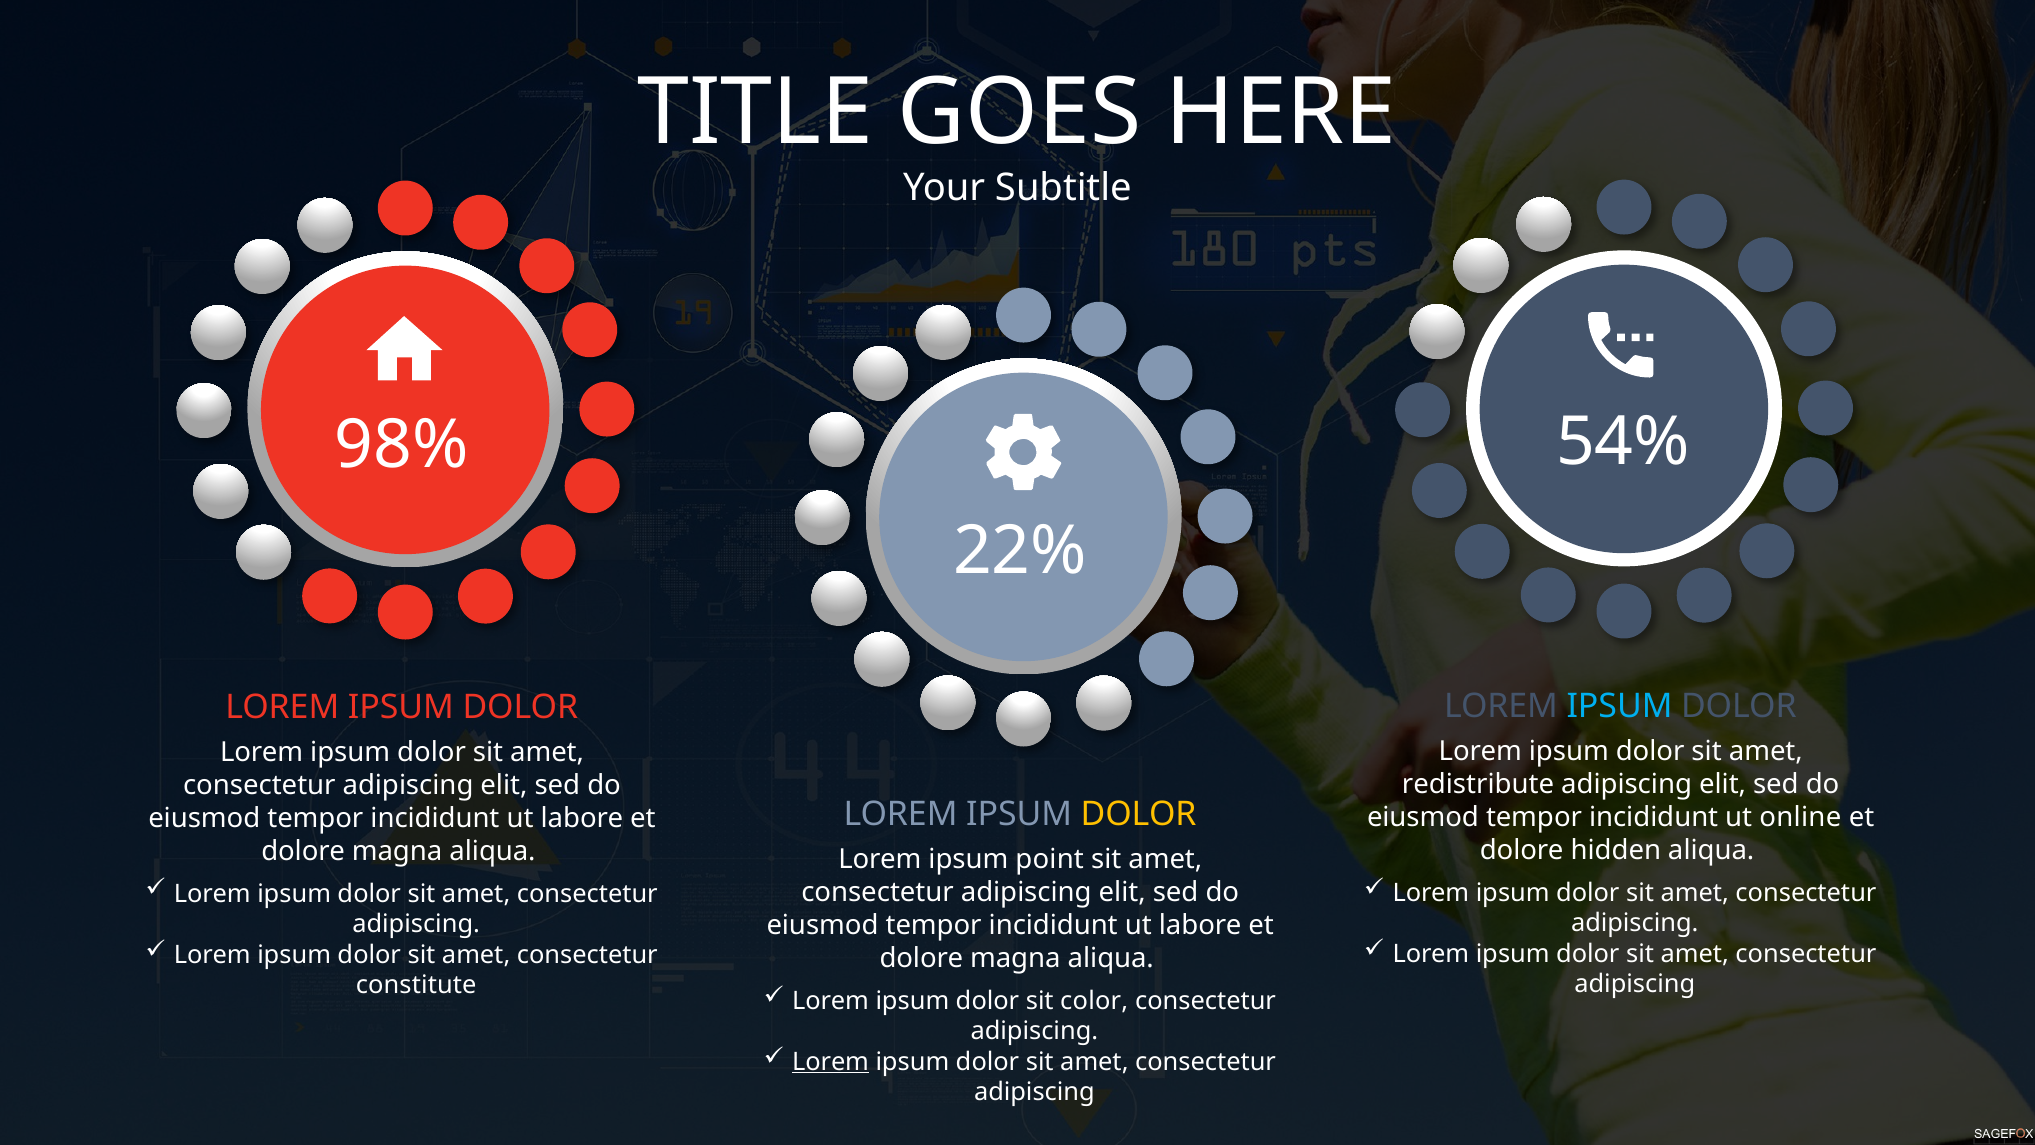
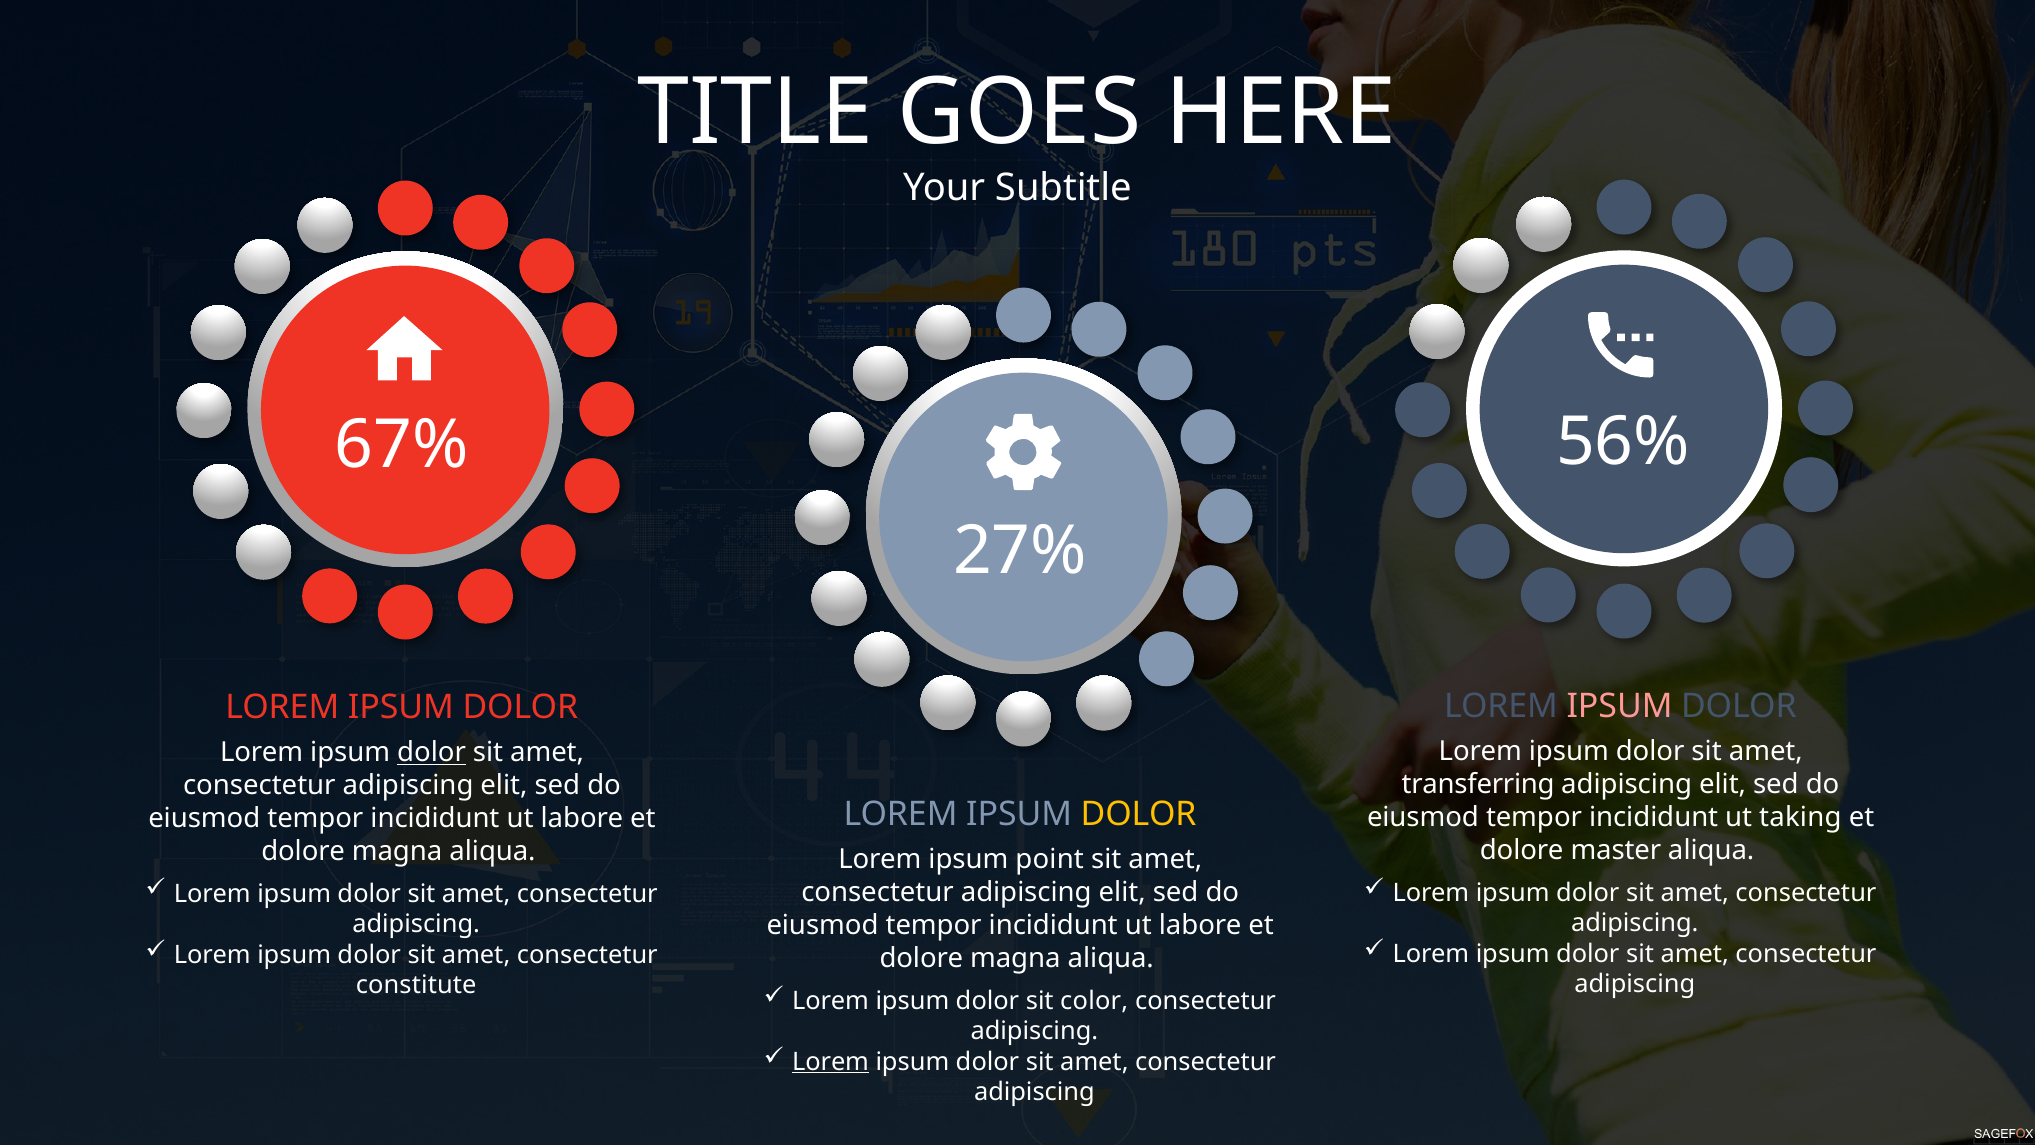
54%: 54% -> 56%
98%: 98% -> 67%
22%: 22% -> 27%
IPSUM at (1620, 706) colour: light blue -> pink
dolor at (432, 752) underline: none -> present
redistribute: redistribute -> transferring
online: online -> taking
hidden: hidden -> master
